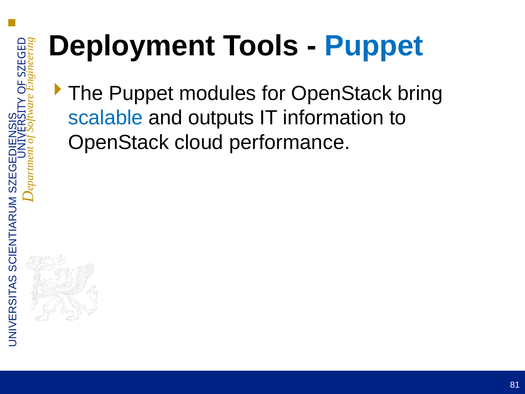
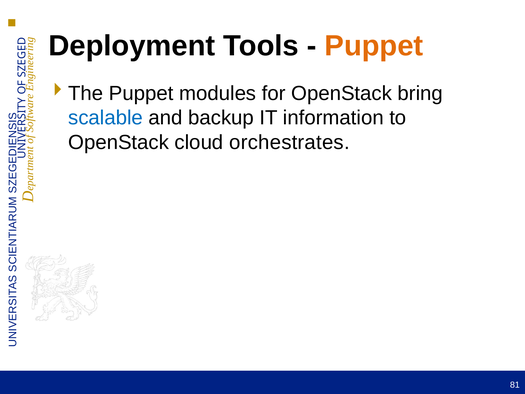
Puppet at (374, 46) colour: blue -> orange
outputs: outputs -> backup
performance: performance -> orchestrates
